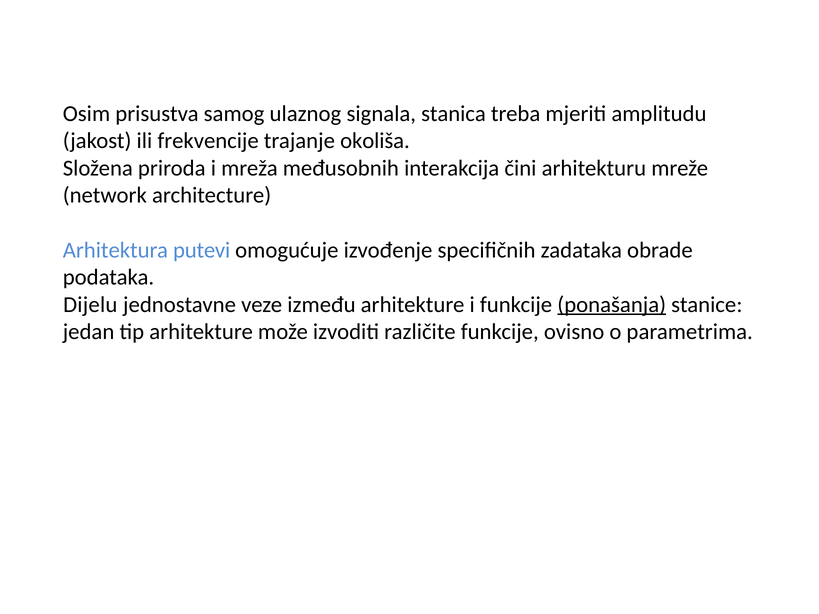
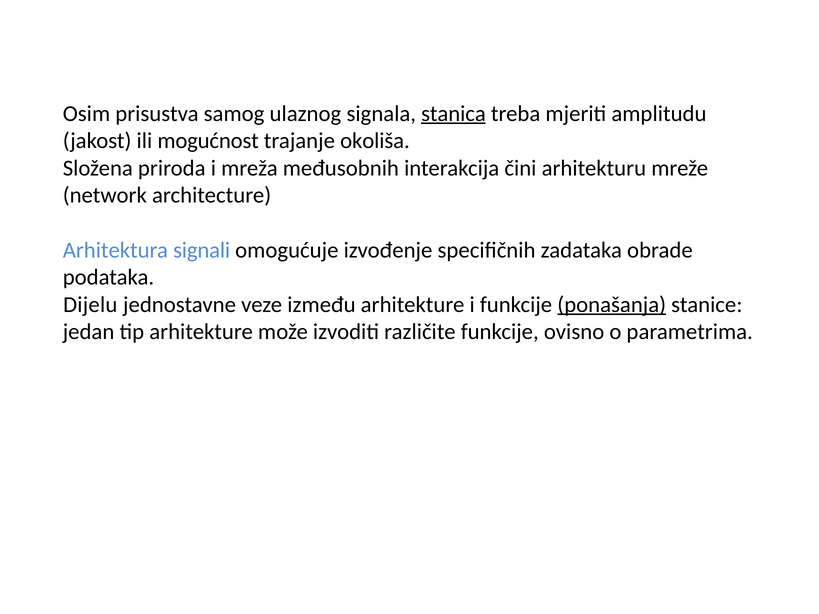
stanica underline: none -> present
frekvencije: frekvencije -> mogućnost
putevi: putevi -> signali
